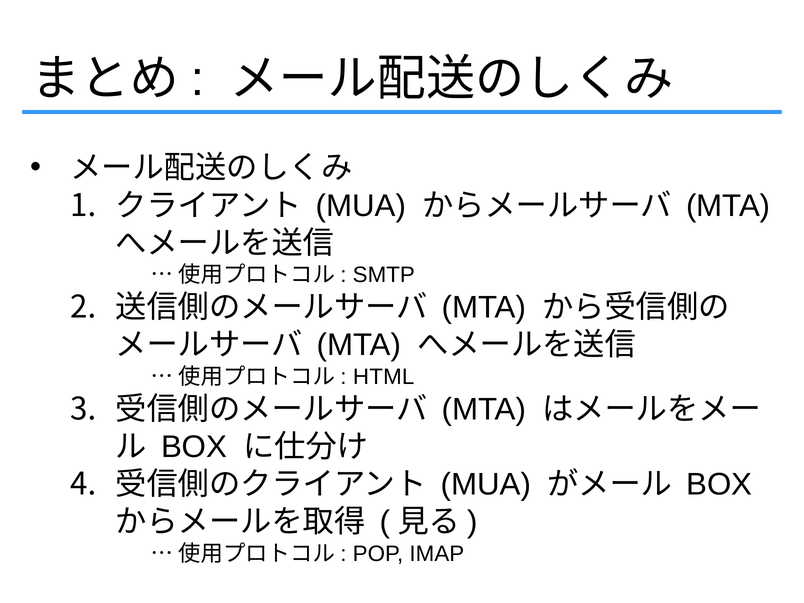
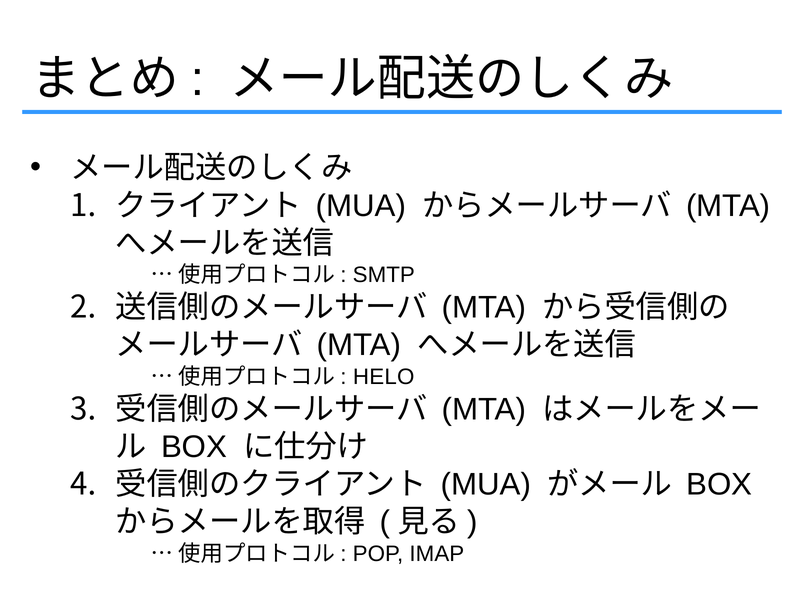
HTML: HTML -> HELO
